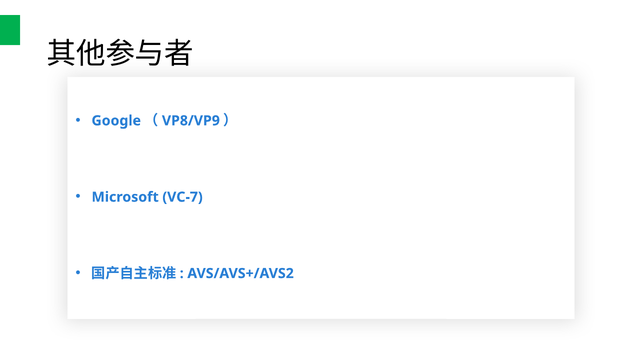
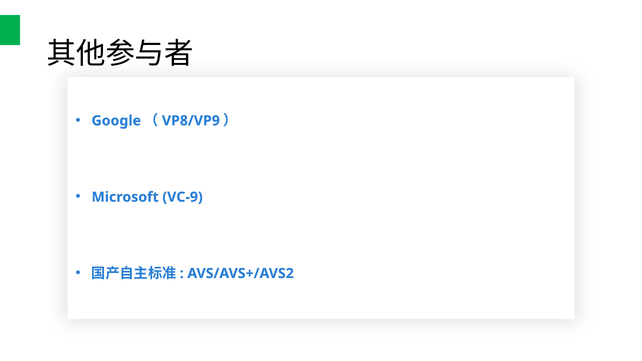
VC-7: VC-7 -> VC-9
